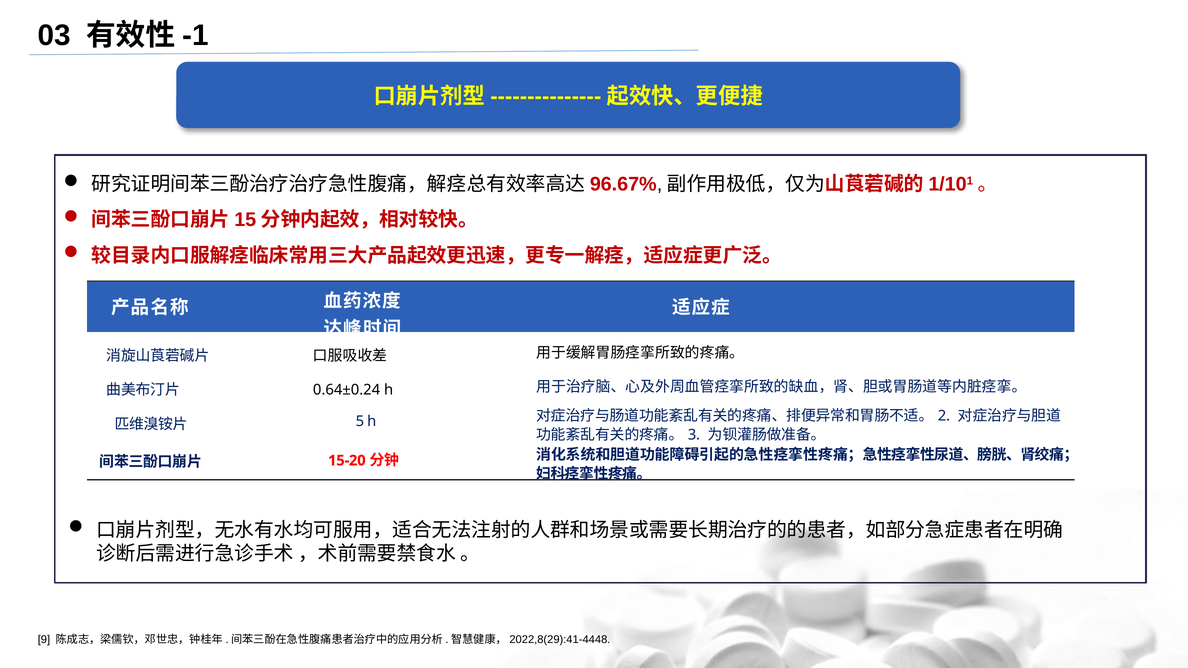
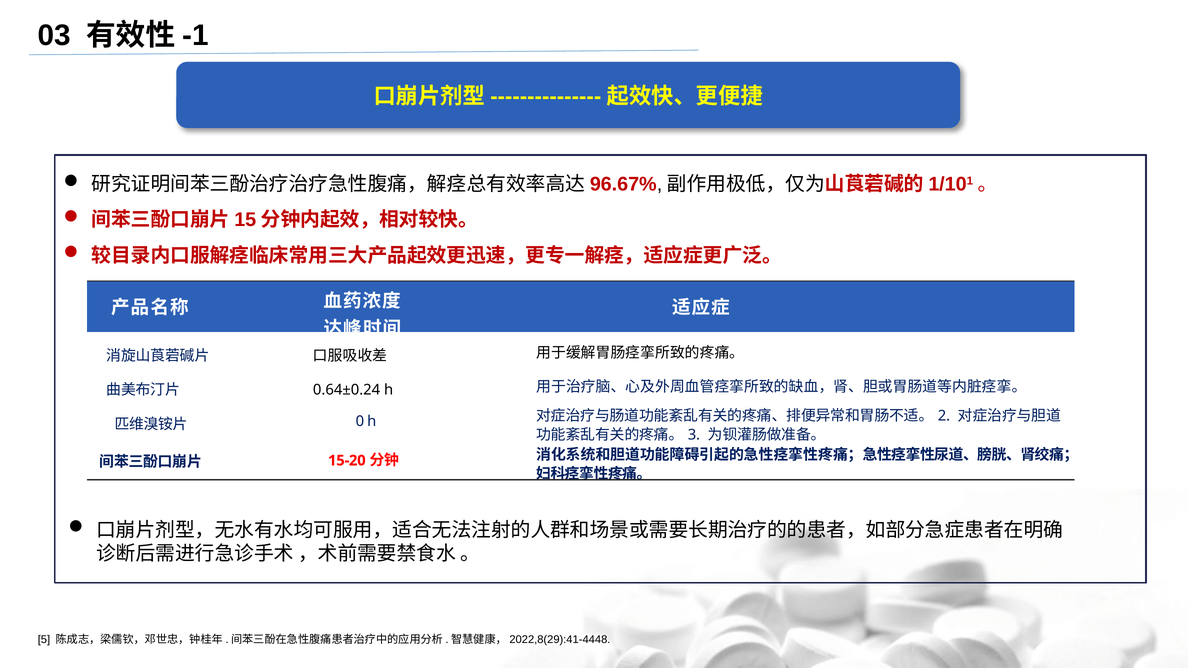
5: 5 -> 0
9: 9 -> 5
